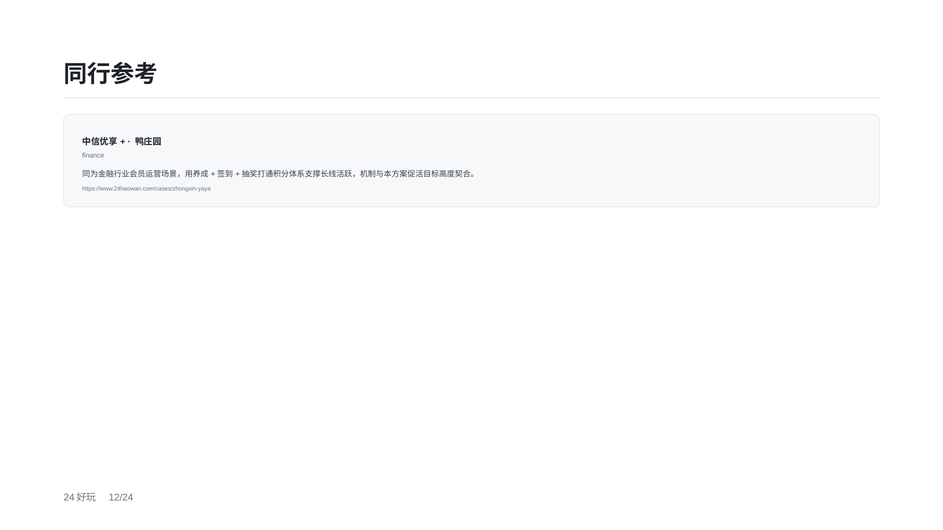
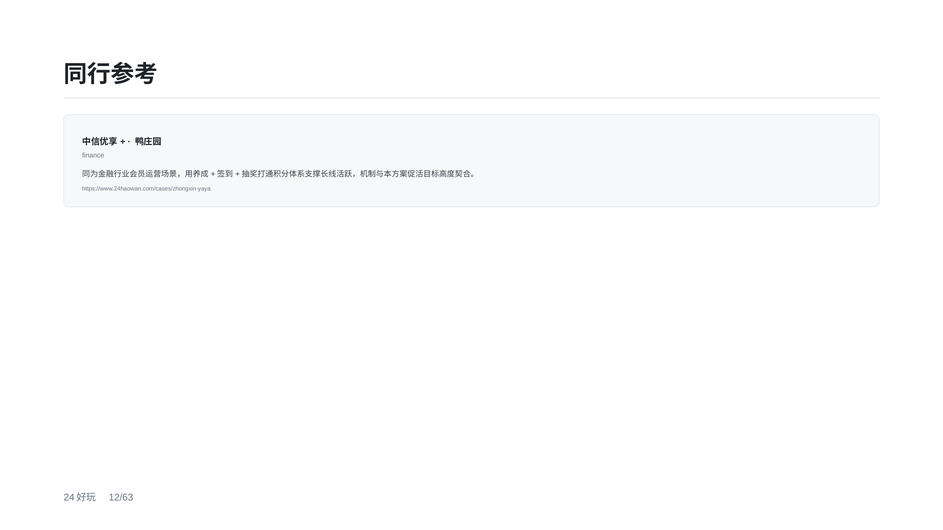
12/24: 12/24 -> 12/63
